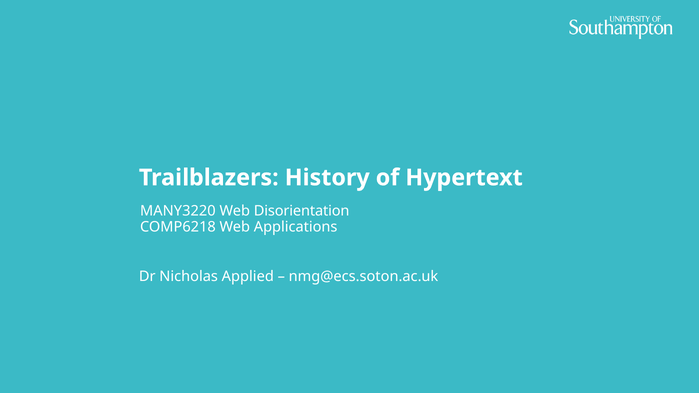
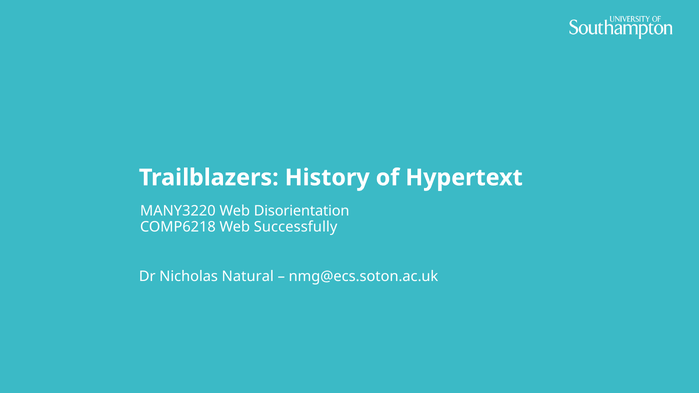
Applications: Applications -> Successfully
Applied: Applied -> Natural
